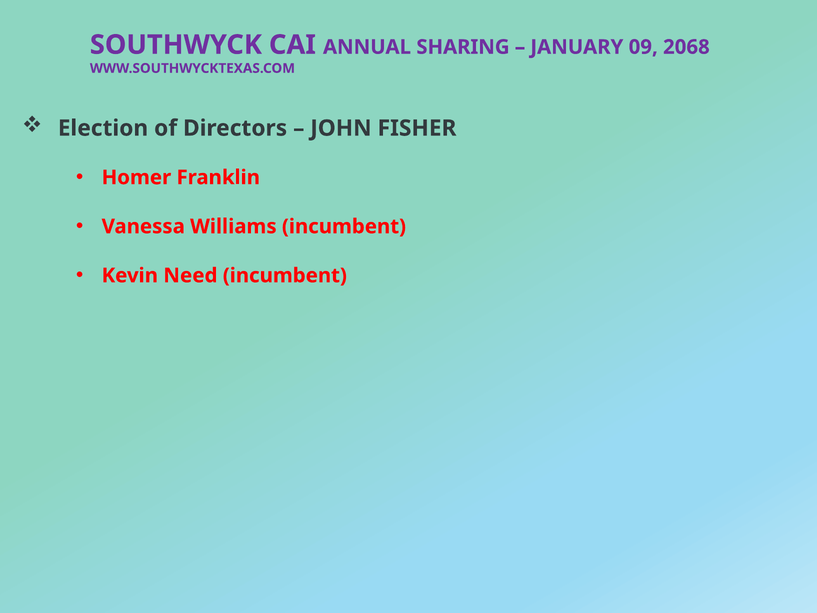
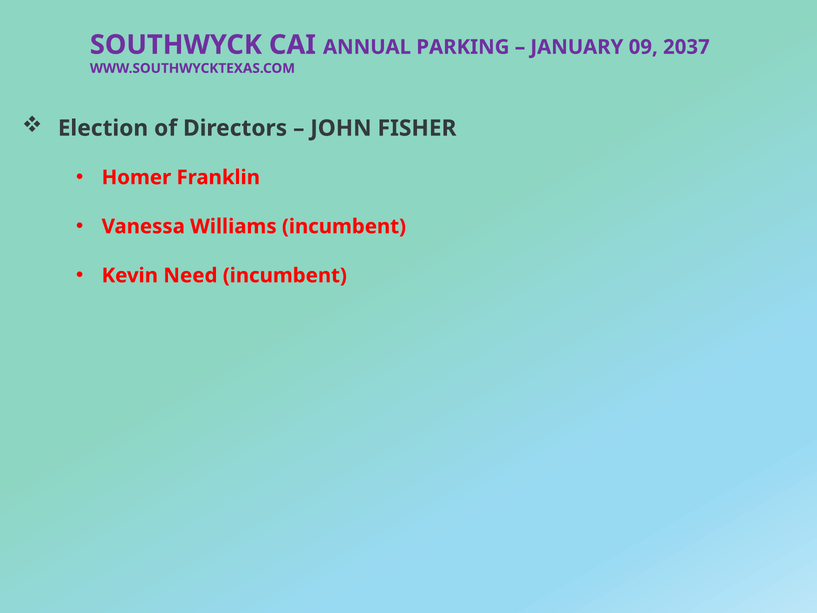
SHARING: SHARING -> PARKING
2068: 2068 -> 2037
